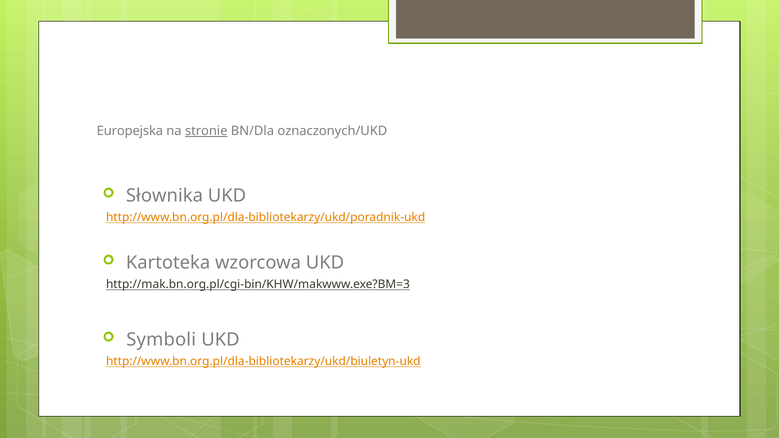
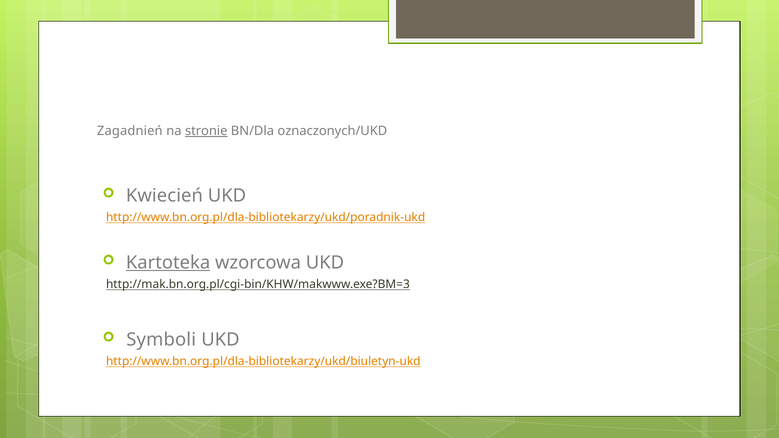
Europejska: Europejska -> Zagadnień
Słownika: Słownika -> Kwiecień
Kartoteka underline: none -> present
